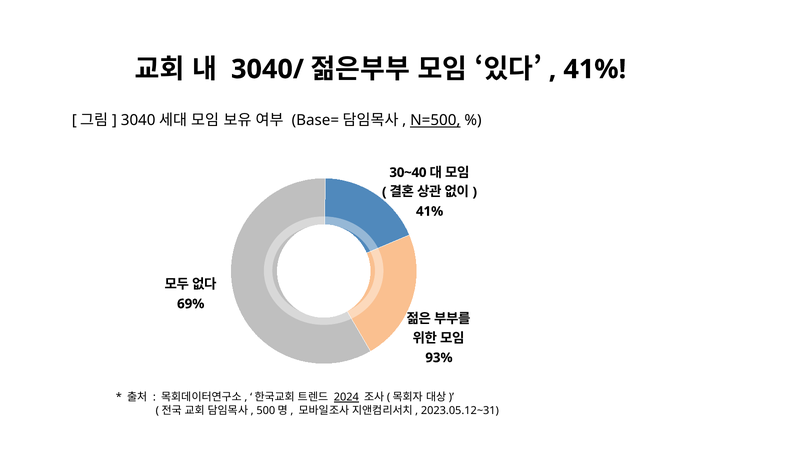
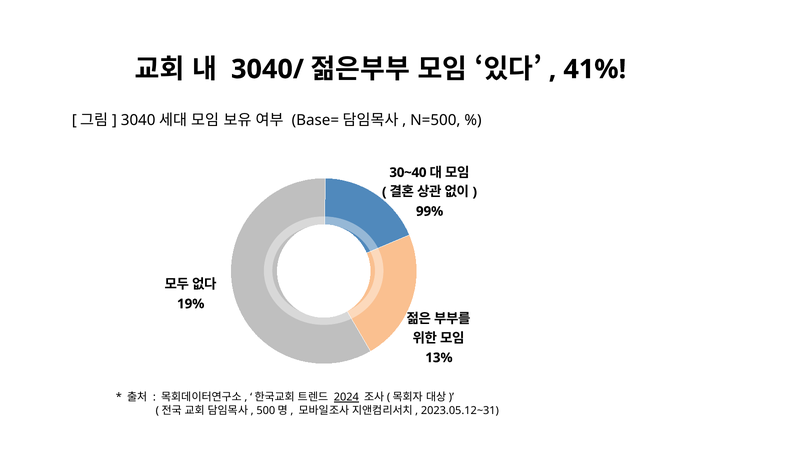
N=500 underline: present -> none
41% at (430, 212): 41% -> 99%
69%: 69% -> 19%
93%: 93% -> 13%
